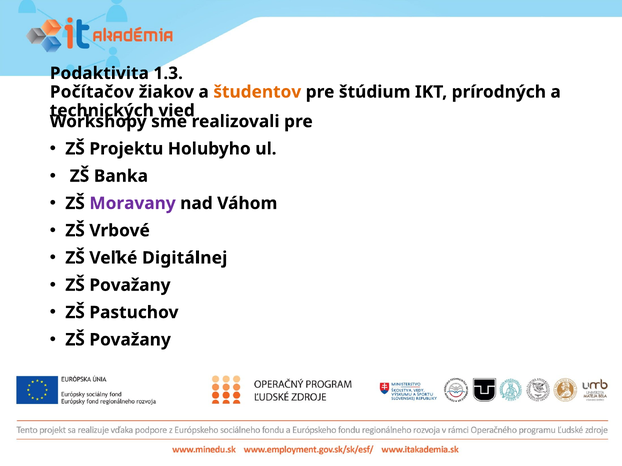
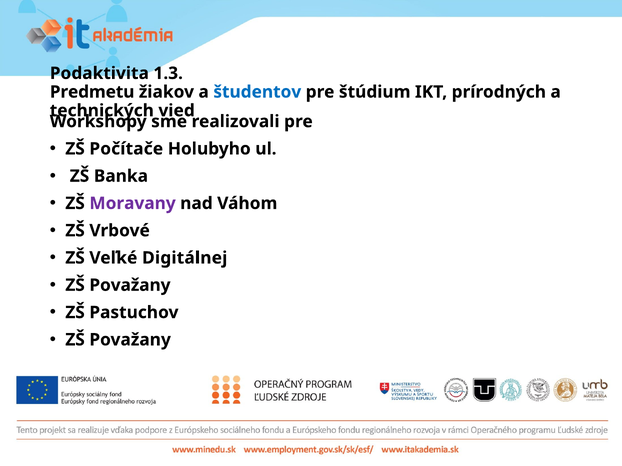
Počítačov: Počítačov -> Predmetu
študentov colour: orange -> blue
Projektu: Projektu -> Počítače
